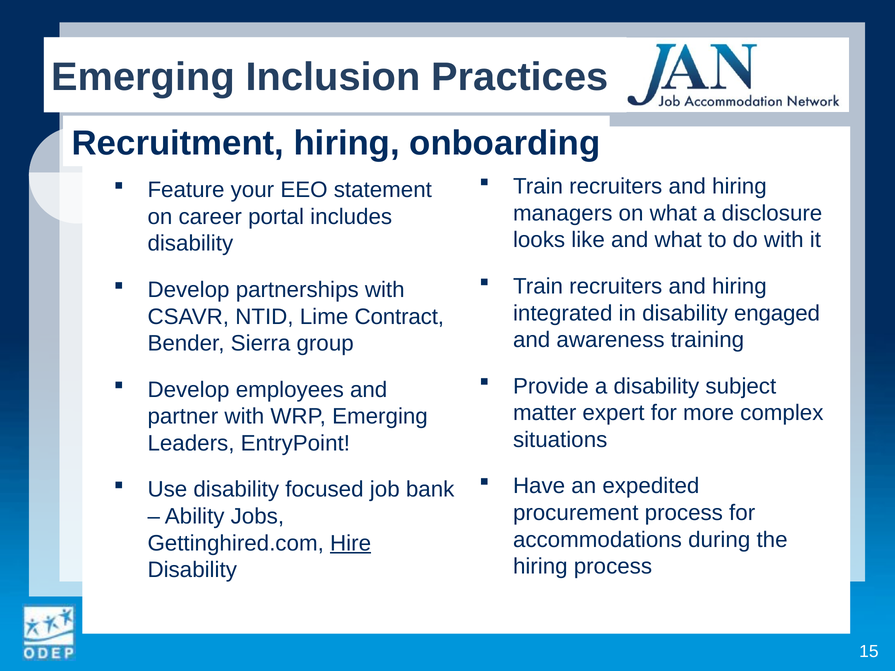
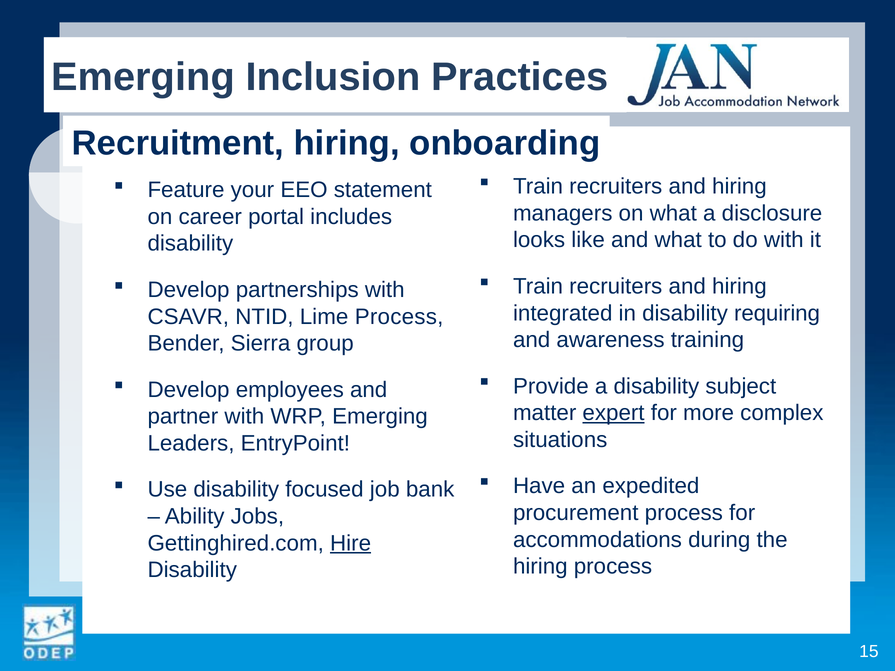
engaged: engaged -> requiring
Lime Contract: Contract -> Process
expert underline: none -> present
